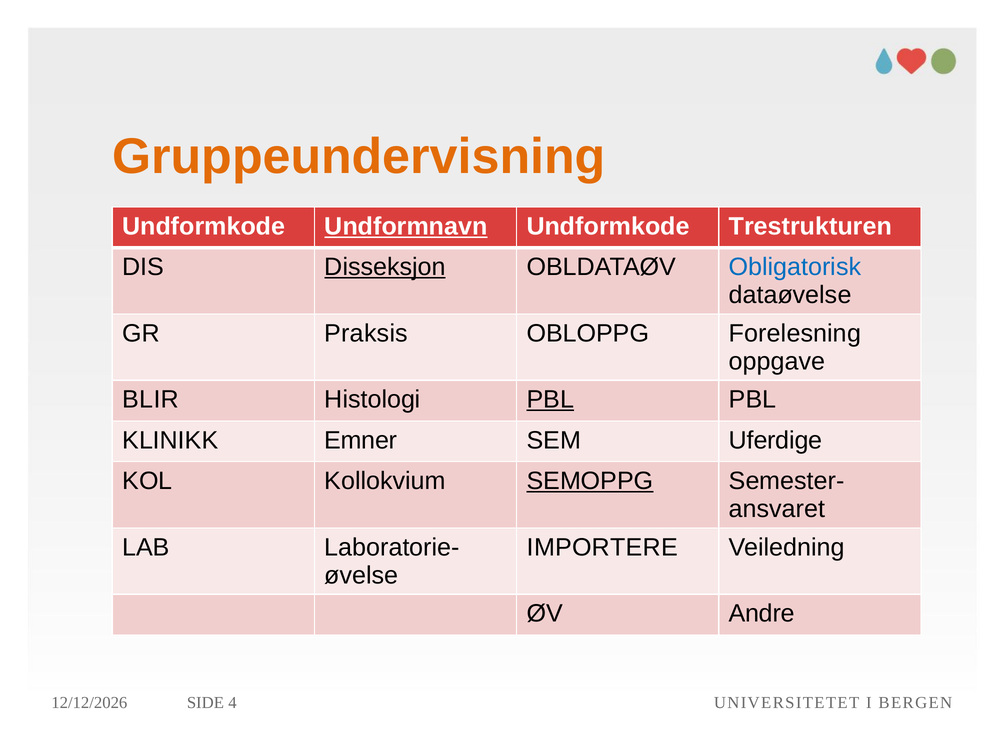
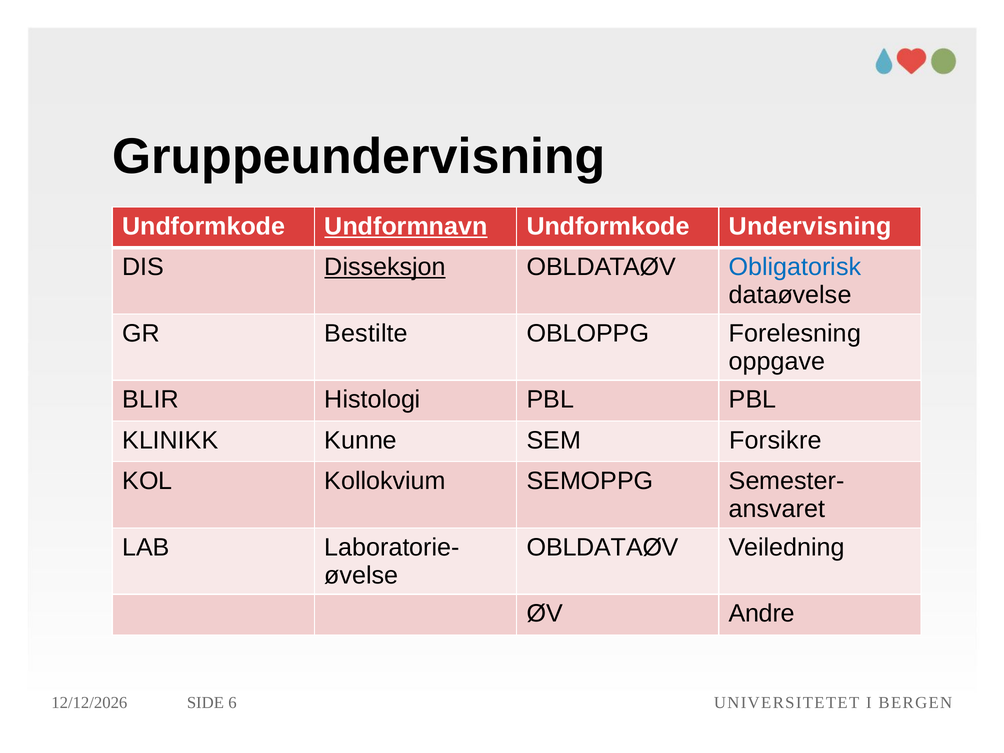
Gruppeundervisning colour: orange -> black
Trestrukturen: Trestrukturen -> Undervisning
Praksis: Praksis -> Bestilte
PBL at (550, 400) underline: present -> none
Emner: Emner -> Kunne
Uferdige: Uferdige -> Forsikre
SEMOPPG underline: present -> none
IMPORTERE at (602, 547): IMPORTERE -> OBLDATAØV
4: 4 -> 6
